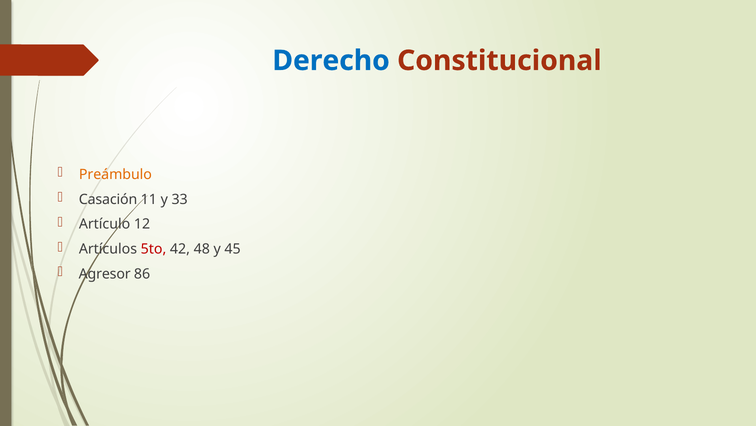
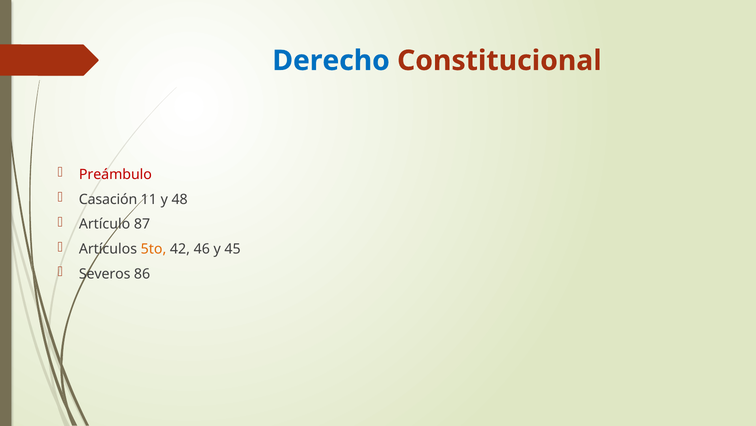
Preámbulo colour: orange -> red
33: 33 -> 48
12: 12 -> 87
5to colour: red -> orange
48: 48 -> 46
Agresor: Agresor -> Severos
